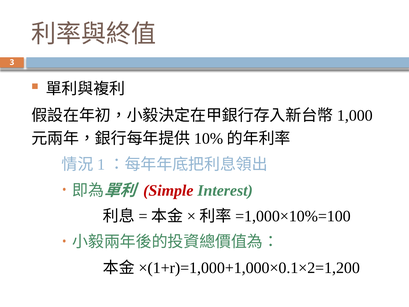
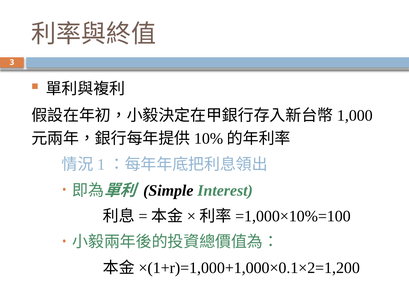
Simple colour: red -> black
